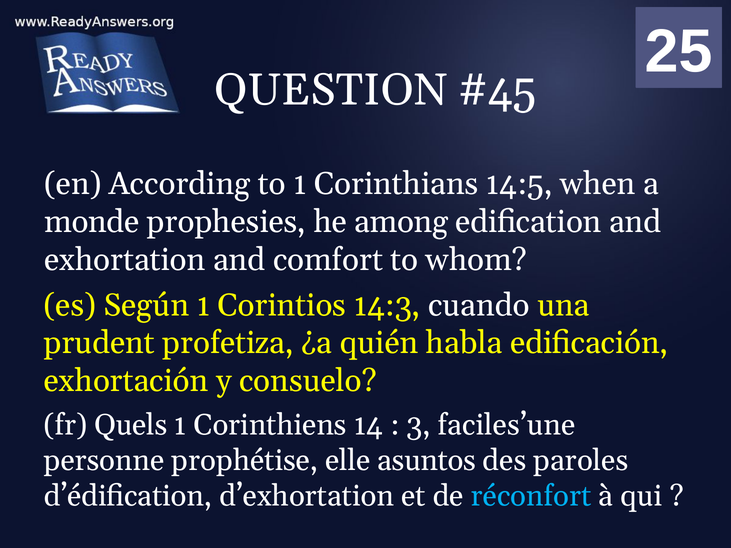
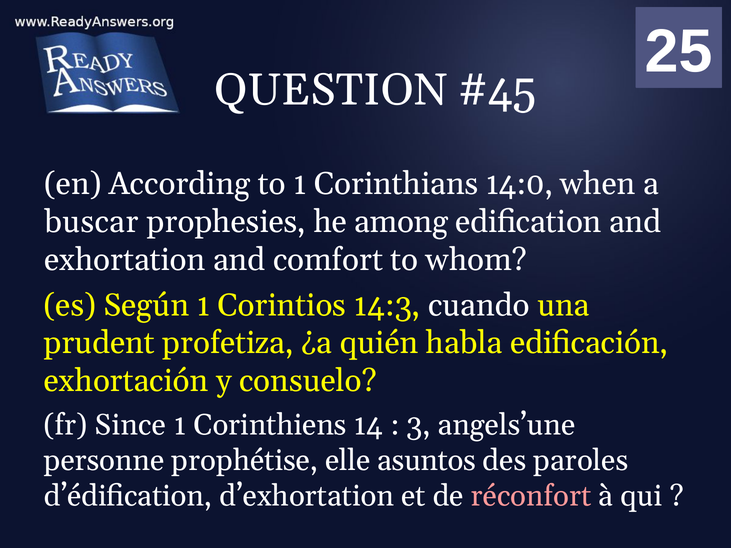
14:5: 14:5 -> 14:0
monde: monde -> buscar
Quels: Quels -> Since
faciles’une: faciles’une -> angels’une
réconfort colour: light blue -> pink
